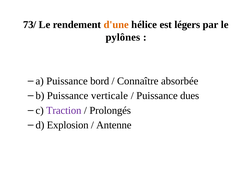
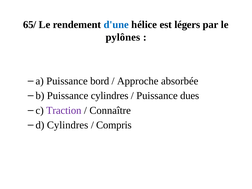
73/: 73/ -> 65/
d'une colour: orange -> blue
Connaître: Connaître -> Approche
Puissance verticale: verticale -> cylindres
Prolongés: Prolongés -> Connaître
d Explosion: Explosion -> Cylindres
Antenne: Antenne -> Compris
